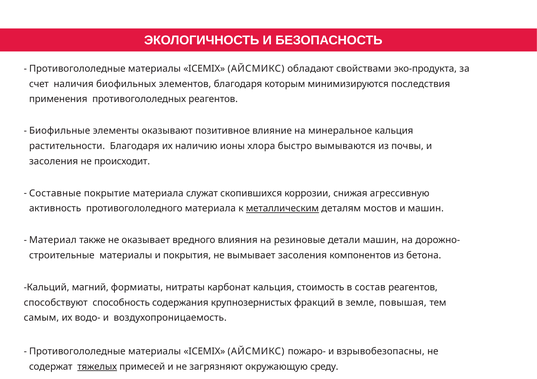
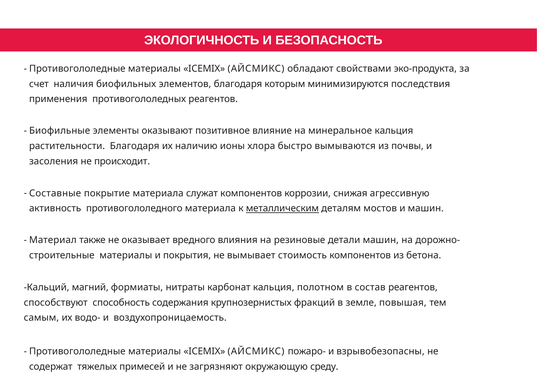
служат скопившихся: скопившихся -> компонентов
вымывает засоления: засоления -> стоимость
стоимость: стоимость -> полотном
тяжелых underline: present -> none
